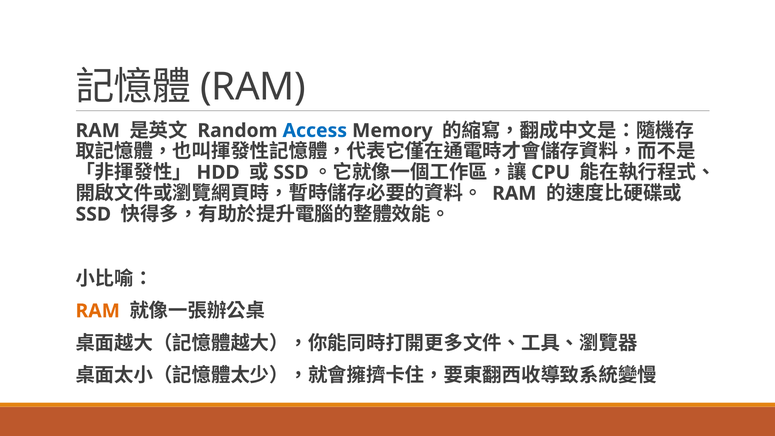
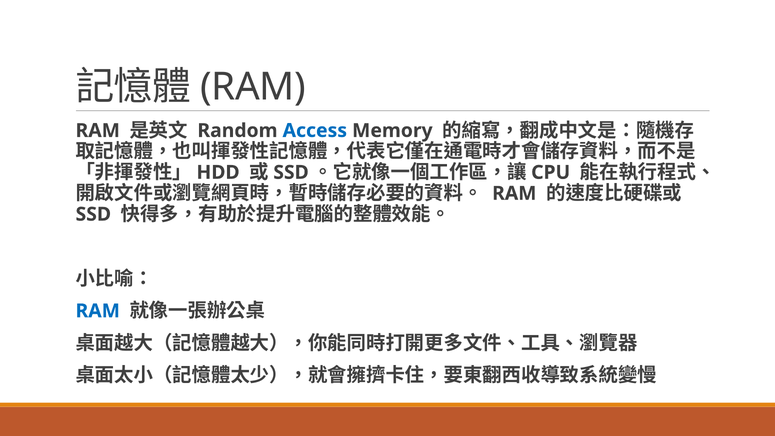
RAM at (98, 311) colour: orange -> blue
